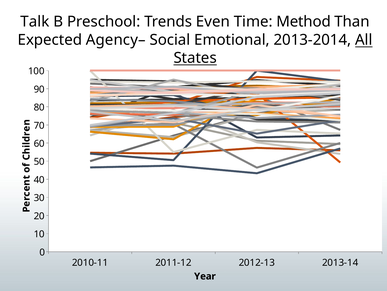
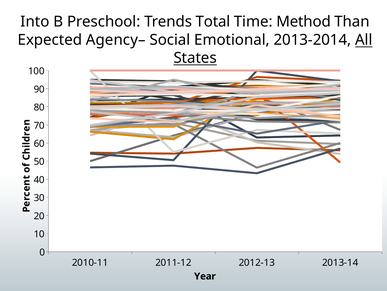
Talk: Talk -> Into
Even: Even -> Total
